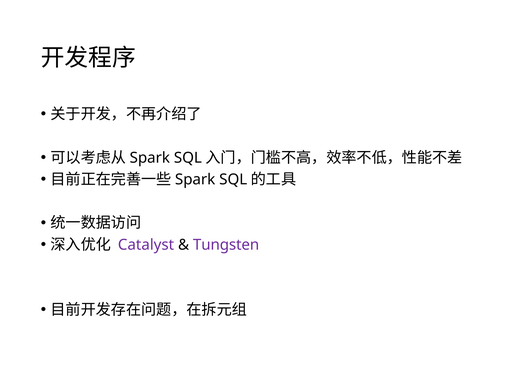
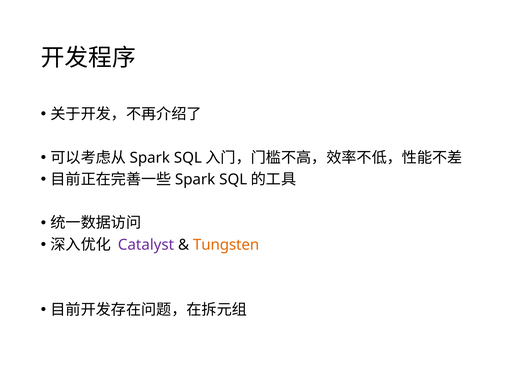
Tungsten colour: purple -> orange
